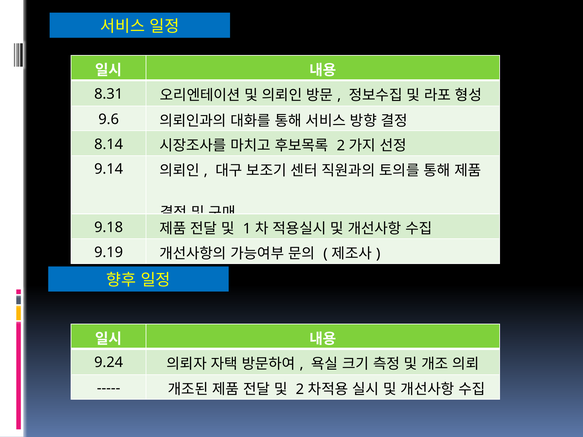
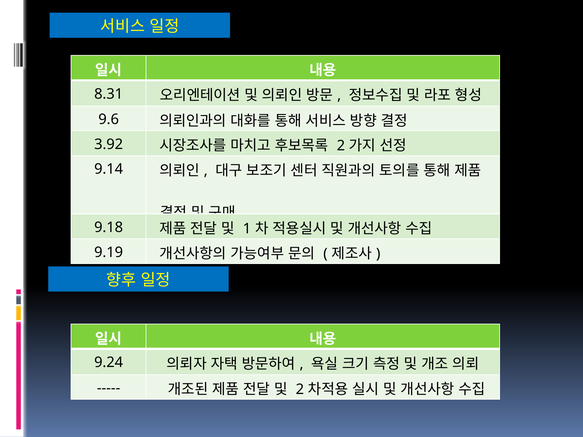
8.14: 8.14 -> 3.92
